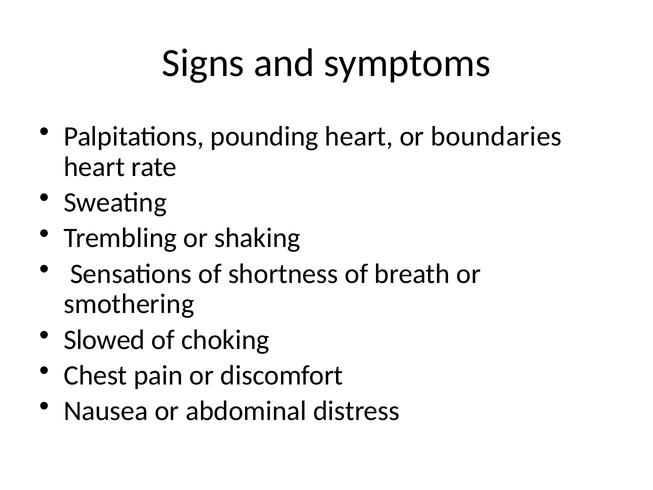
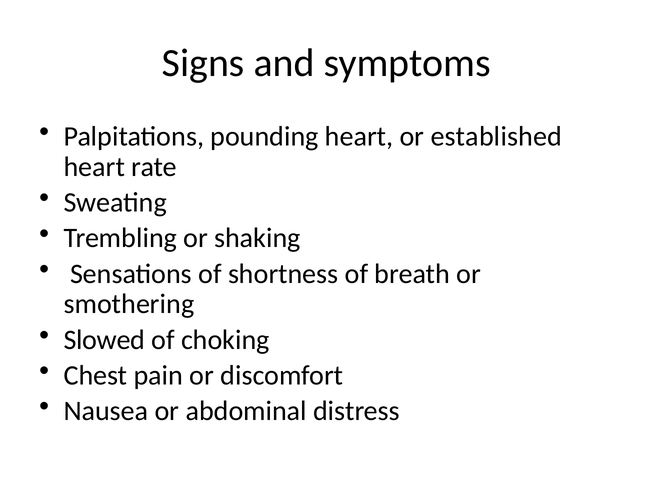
boundaries: boundaries -> established
